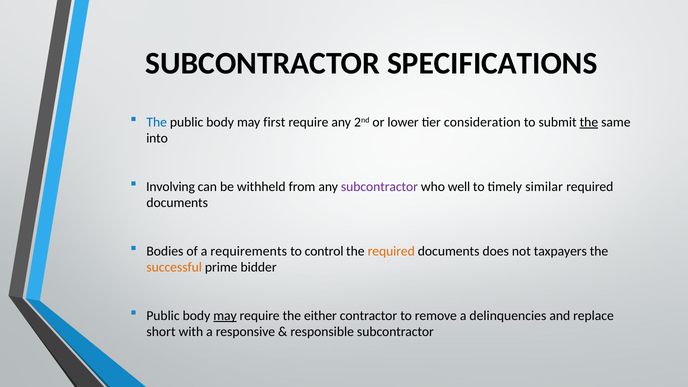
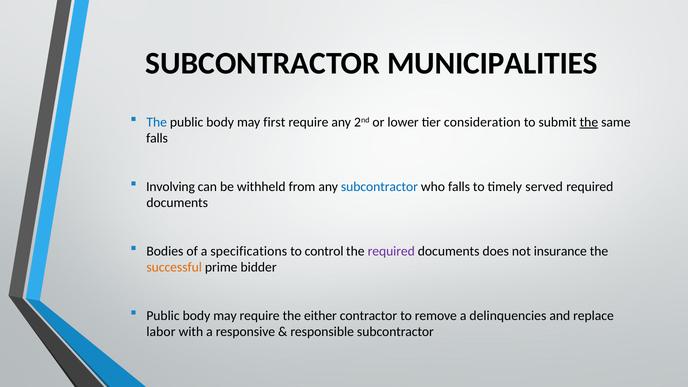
SPECIFICATIONS: SPECIFICATIONS -> MUNICIPALITIES
into at (157, 138): into -> falls
subcontractor at (379, 187) colour: purple -> blue
who well: well -> falls
similar: similar -> served
requirements: requirements -> specifications
required at (391, 251) colour: orange -> purple
taxpayers: taxpayers -> insurance
may at (225, 316) underline: present -> none
short: short -> labor
